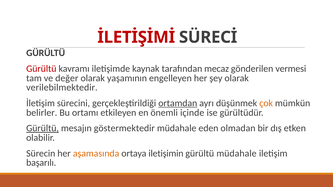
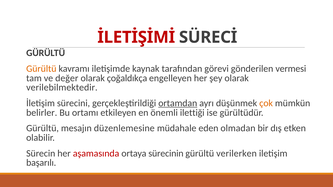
Gürültü at (41, 69) colour: red -> orange
mecaz: mecaz -> görevi
yaşamının: yaşamının -> çoğaldıkça
içinde: içinde -> ilettiği
Gürültü at (43, 128) underline: present -> none
göstermektedir: göstermektedir -> düzenlemesine
aşamasında colour: orange -> red
iletişimin: iletişimin -> sürecinin
gürültü müdahale: müdahale -> verilerken
